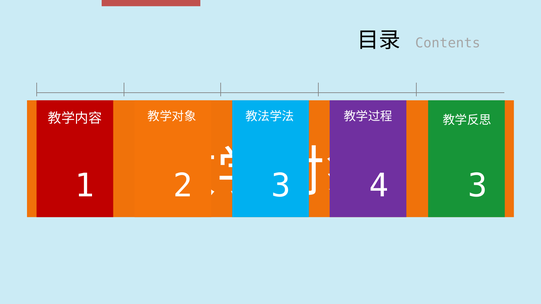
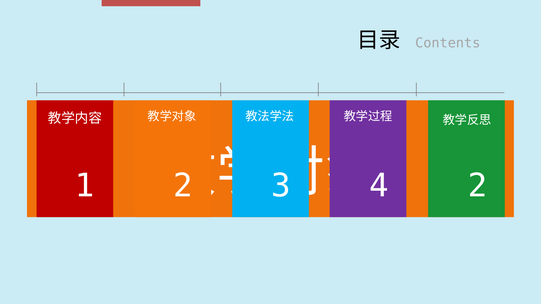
3 at (478, 186): 3 -> 2
